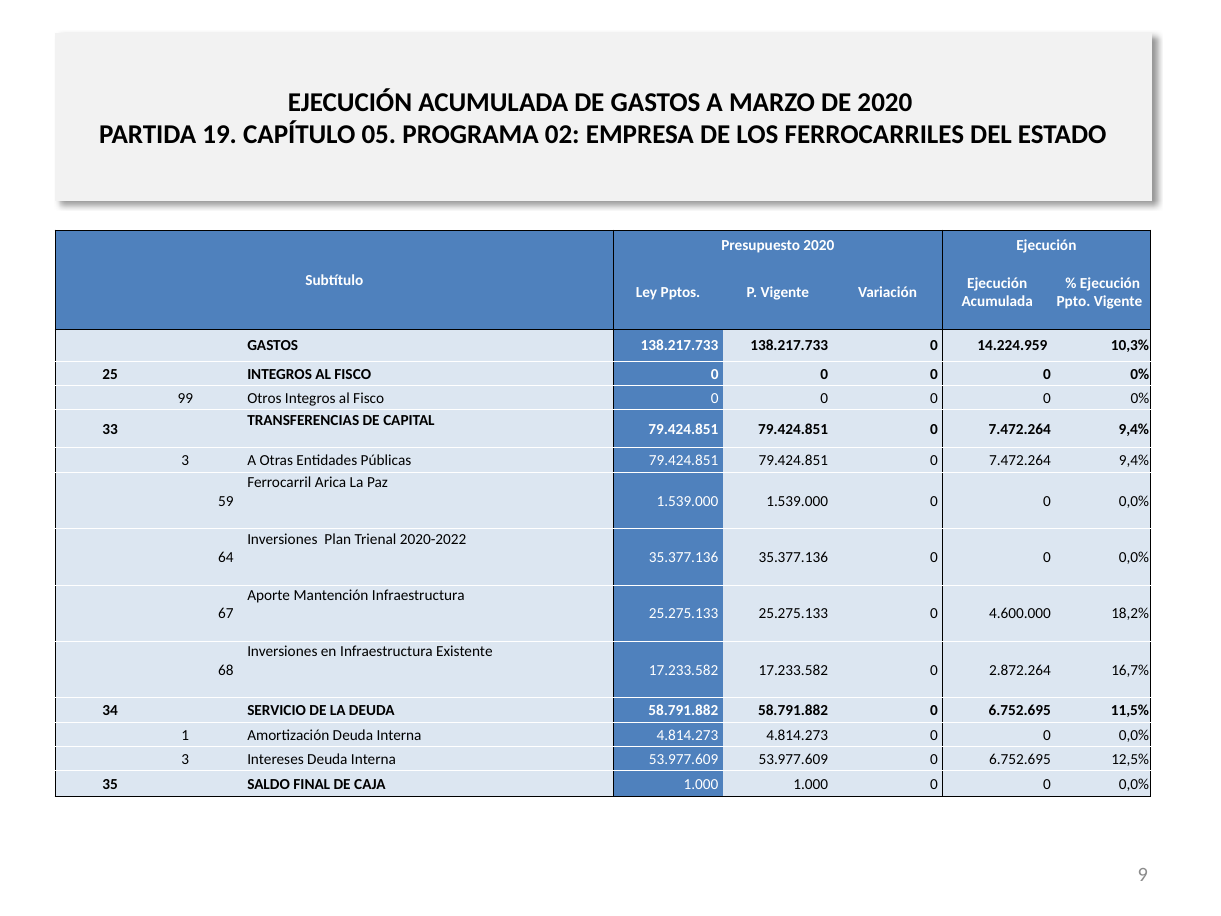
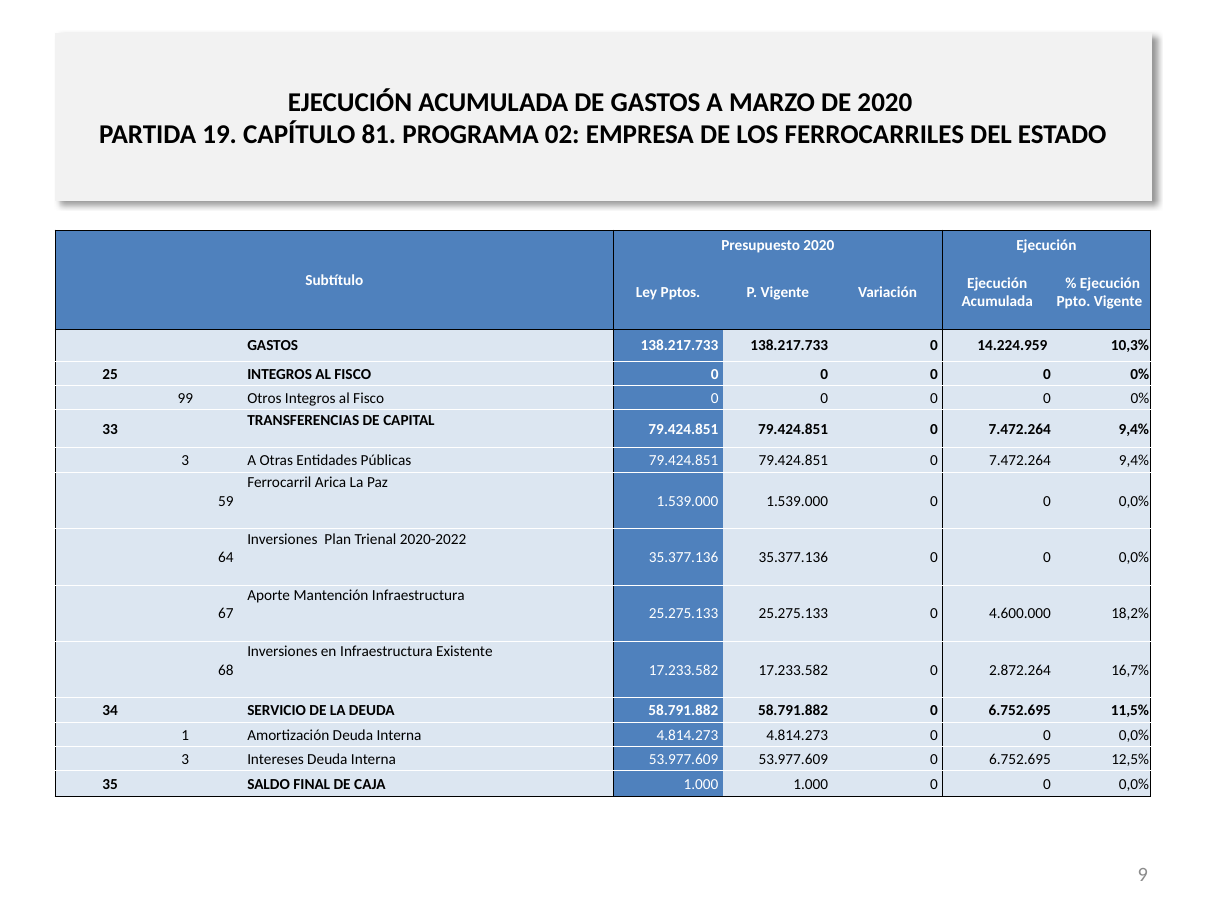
05: 05 -> 81
